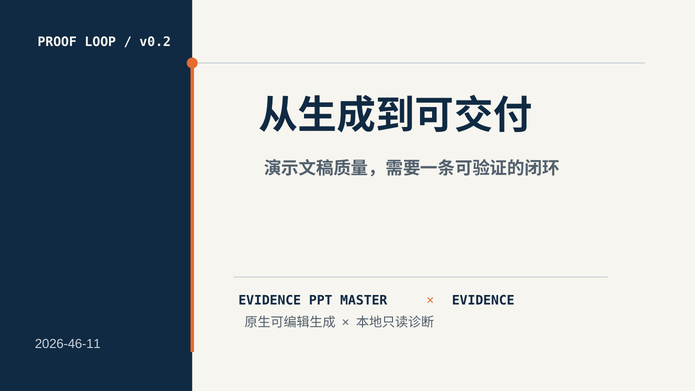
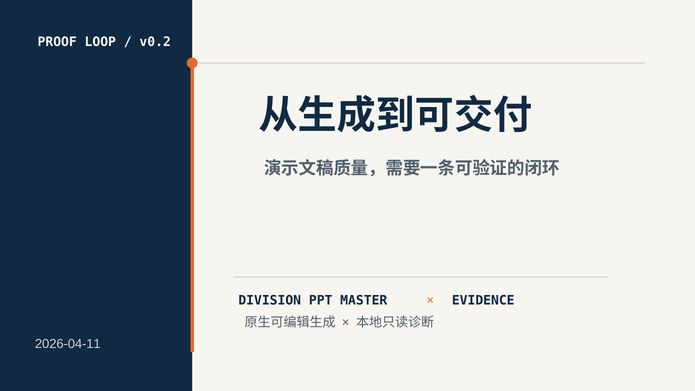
EVIDENCE at (270, 301): EVIDENCE -> DIVISION
2026-46-11: 2026-46-11 -> 2026-04-11
